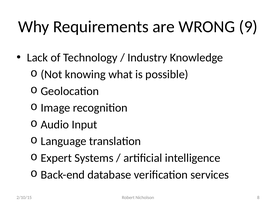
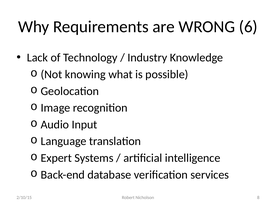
9: 9 -> 6
